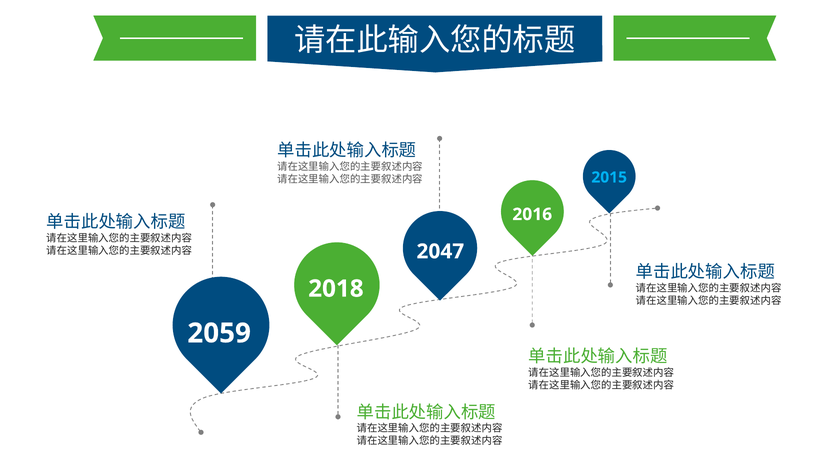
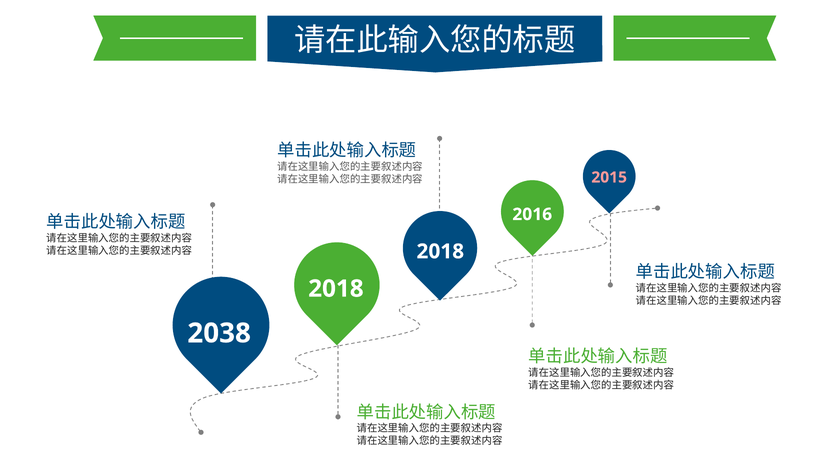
2015 colour: light blue -> pink
2047 at (440, 252): 2047 -> 2018
2059: 2059 -> 2038
